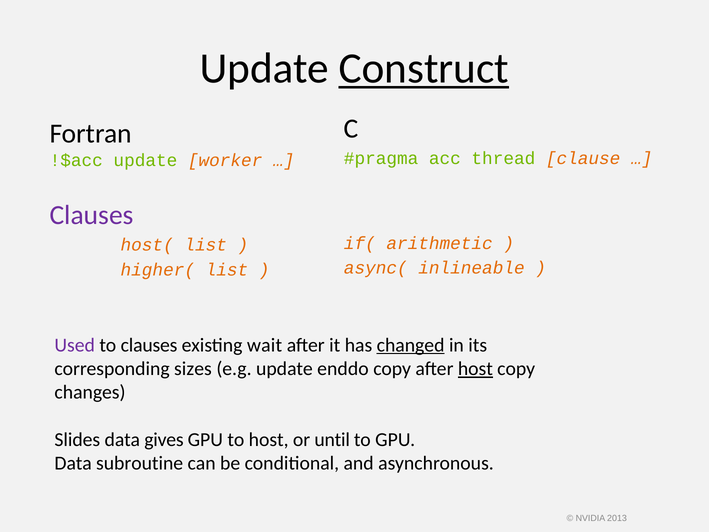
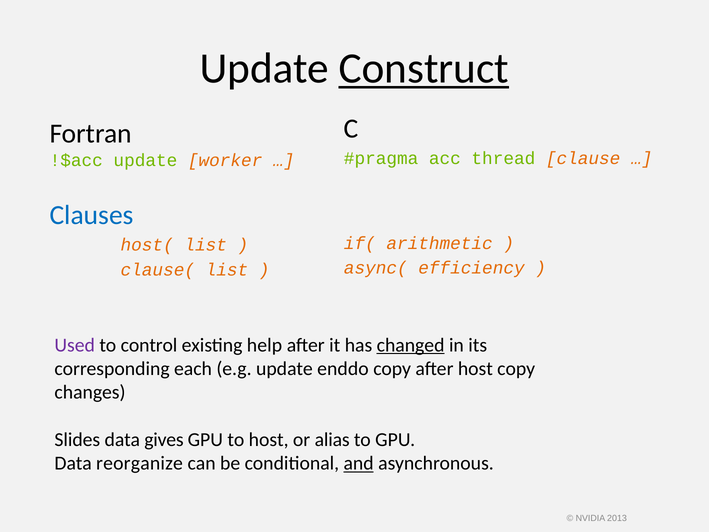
Clauses at (92, 215) colour: purple -> blue
inlineable: inlineable -> efficiency
higher(: higher( -> clause(
to clauses: clauses -> control
wait: wait -> help
sizes: sizes -> each
host at (475, 369) underline: present -> none
until: until -> alias
subroutine: subroutine -> reorganize
and underline: none -> present
